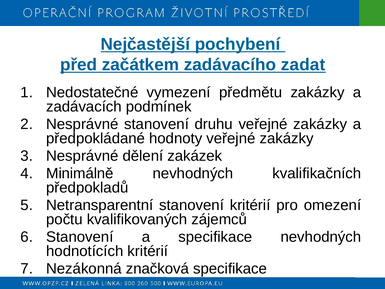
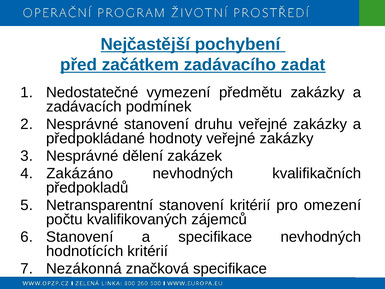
Minimálně: Minimálně -> Zakázáno
